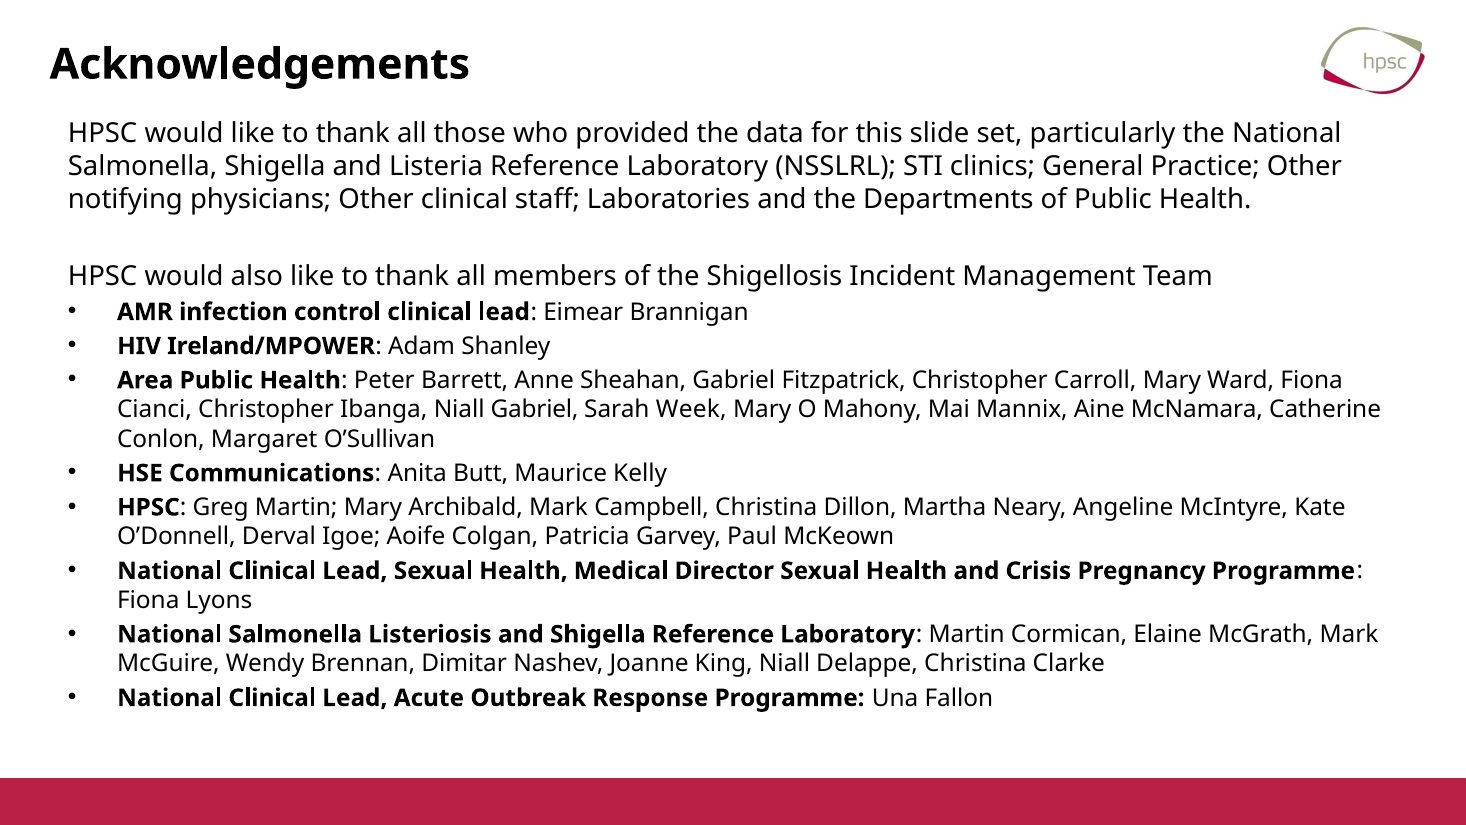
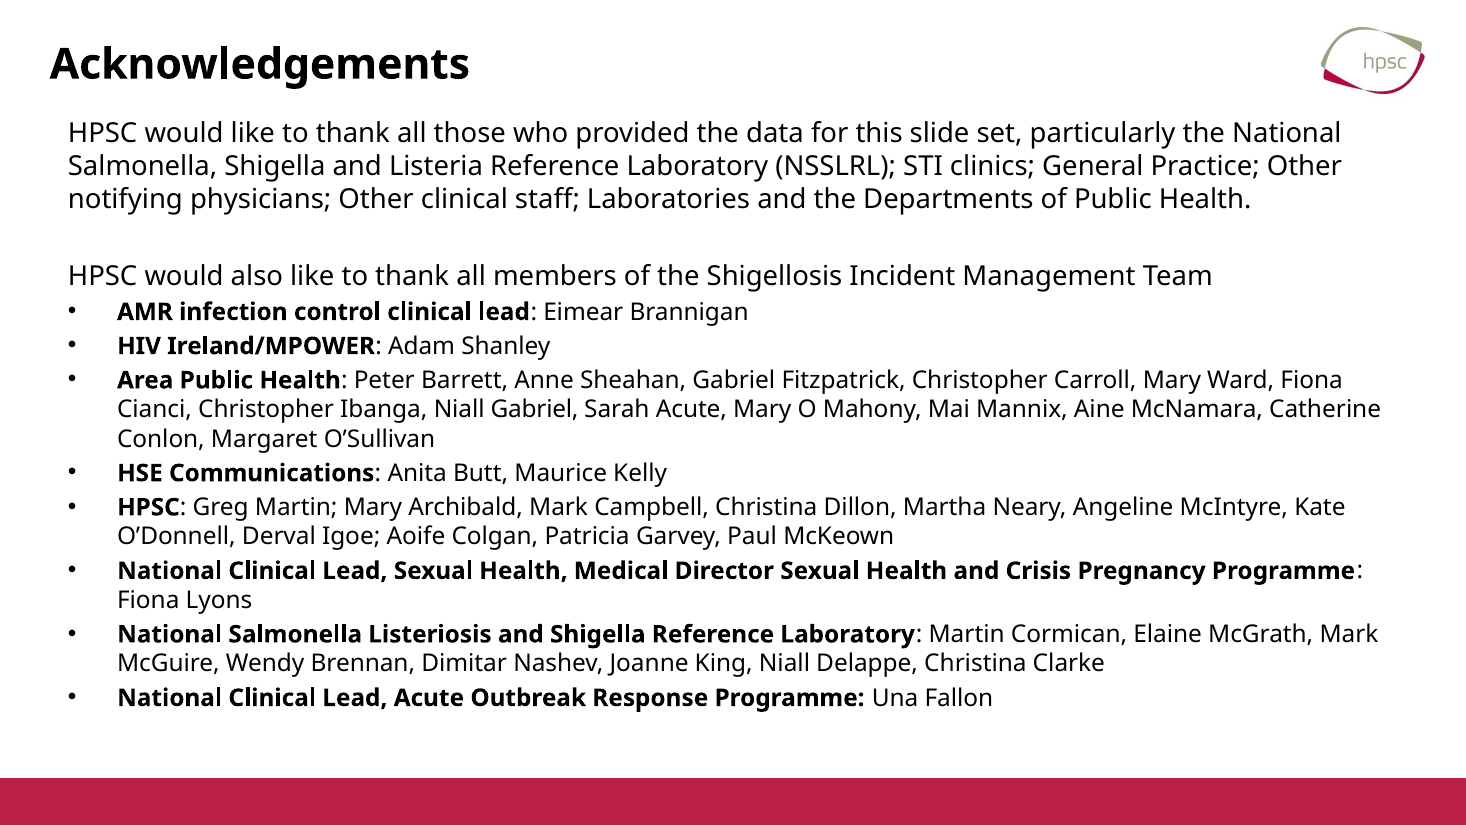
Sarah Week: Week -> Acute
